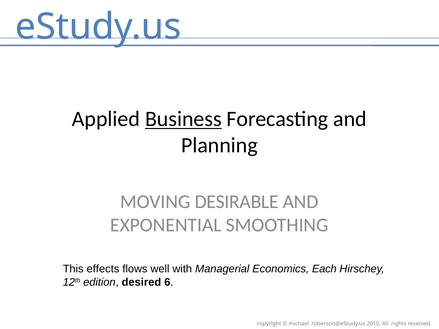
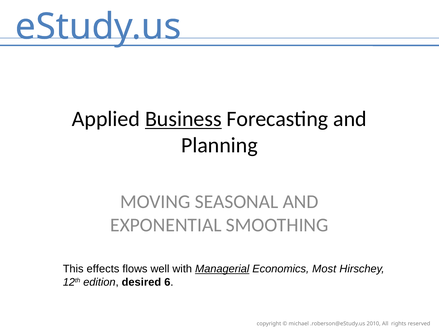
DESIRABLE: DESIRABLE -> SEASONAL
Managerial underline: none -> present
Each: Each -> Most
